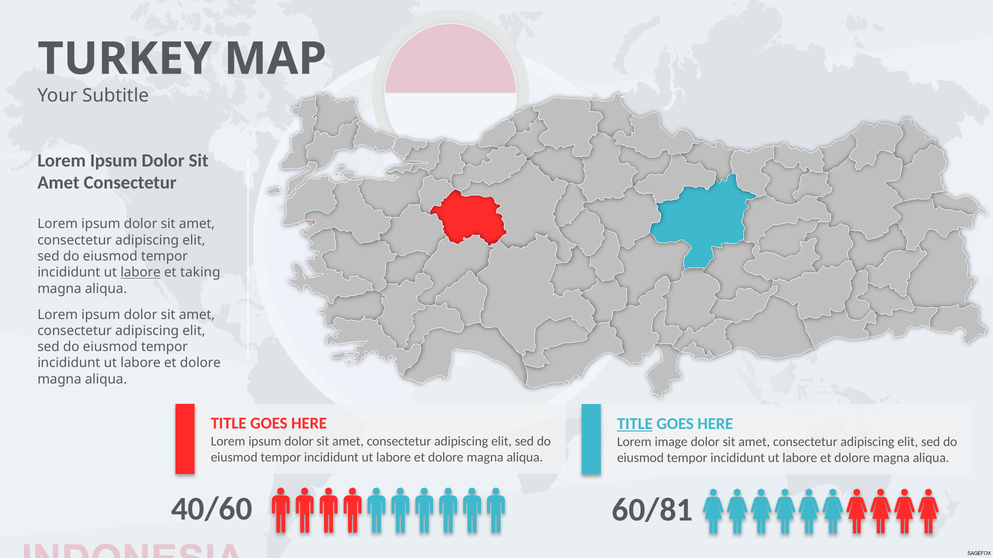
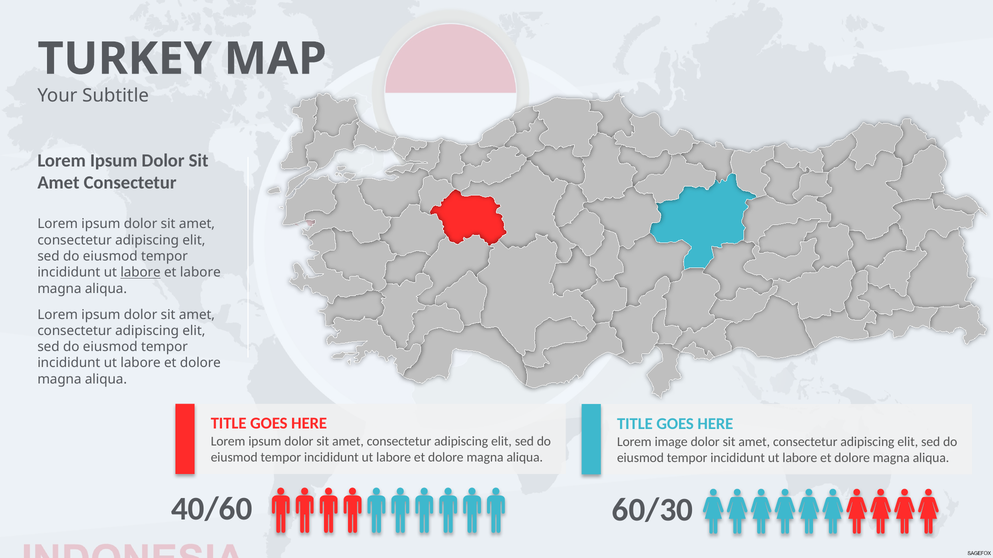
et taking: taking -> labore
TITLE at (635, 424) underline: present -> none
60/81: 60/81 -> 60/30
